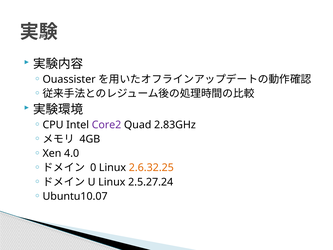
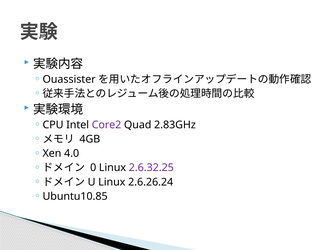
2.6.32.25 colour: orange -> purple
2.5.27.24: 2.5.27.24 -> 2.6.26.24
Ubuntu10.07: Ubuntu10.07 -> Ubuntu10.85
